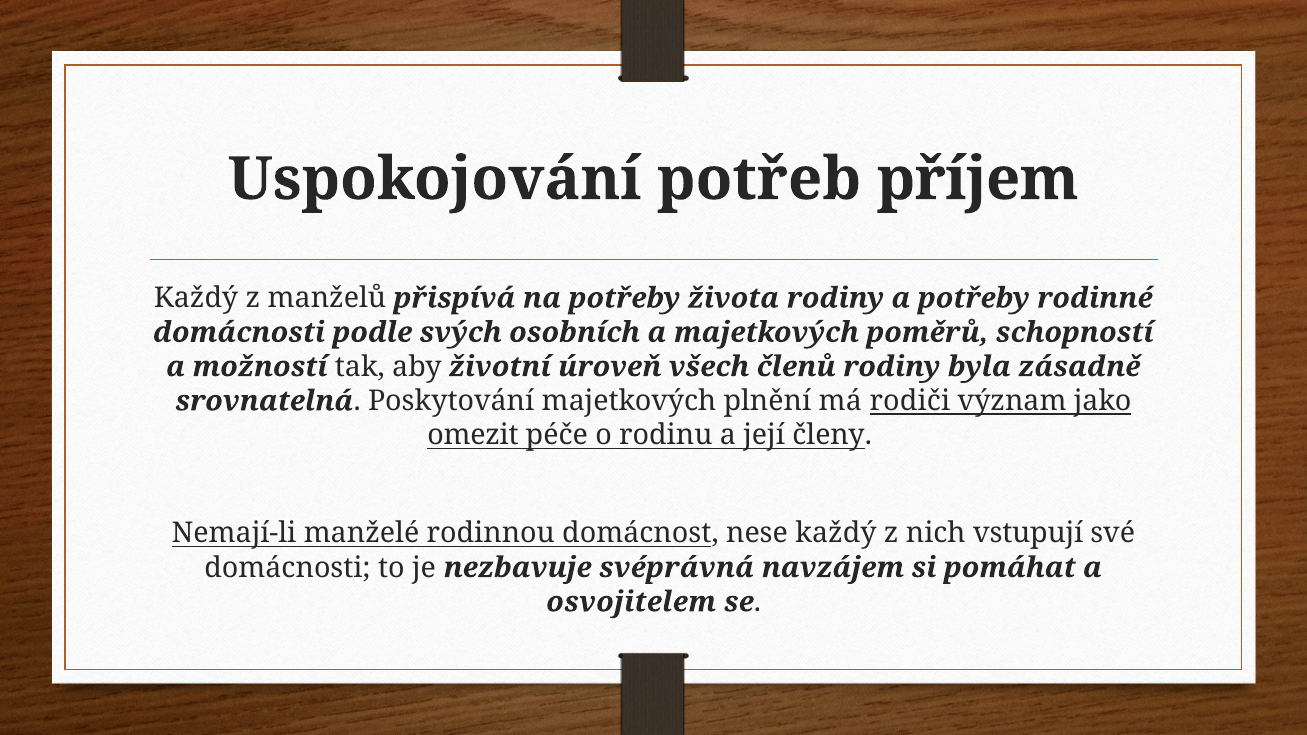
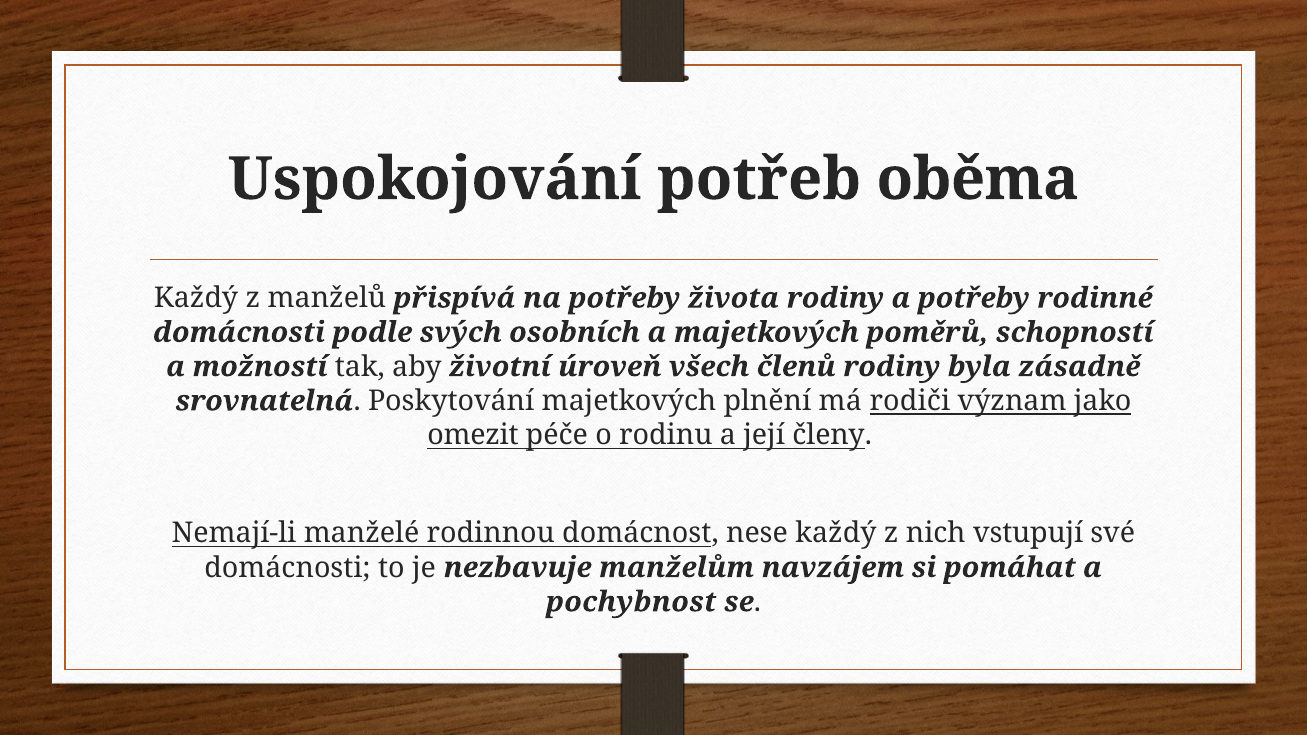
příjem: příjem -> oběma
svéprávná: svéprávná -> manželům
osvojitelem: osvojitelem -> pochybnost
